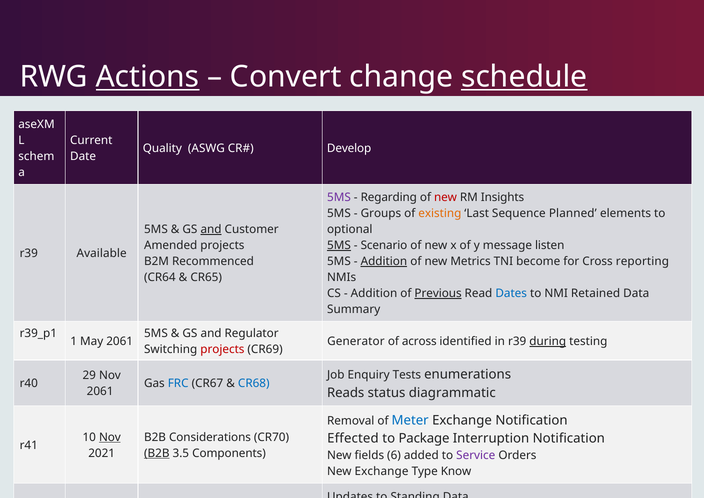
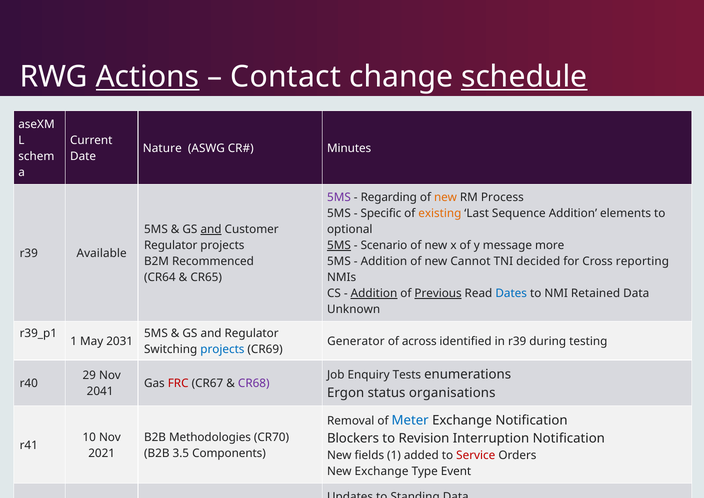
Convert: Convert -> Contact
Quality: Quality -> Nature
Develop: Develop -> Minutes
new at (445, 198) colour: red -> orange
Insights: Insights -> Process
Groups: Groups -> Specific
Sequence Planned: Planned -> Addition
Amended at (171, 245): Amended -> Regulator
listen: listen -> more
Addition at (384, 261) underline: present -> none
Metrics: Metrics -> Cannot
become: become -> decided
Addition at (374, 293) underline: none -> present
Summary: Summary -> Unknown
May 2061: 2061 -> 2031
during underline: present -> none
projects at (222, 349) colour: red -> blue
FRC colour: blue -> red
CR68 colour: blue -> purple
2061 at (100, 391): 2061 -> 2041
Reads: Reads -> Ergon
diagrammatic: diagrammatic -> organisations
Nov at (110, 437) underline: present -> none
Considerations: Considerations -> Methodologies
Effected: Effected -> Blockers
Package: Package -> Revision
B2B at (157, 453) underline: present -> none
fields 6: 6 -> 1
Service colour: purple -> red
Know: Know -> Event
